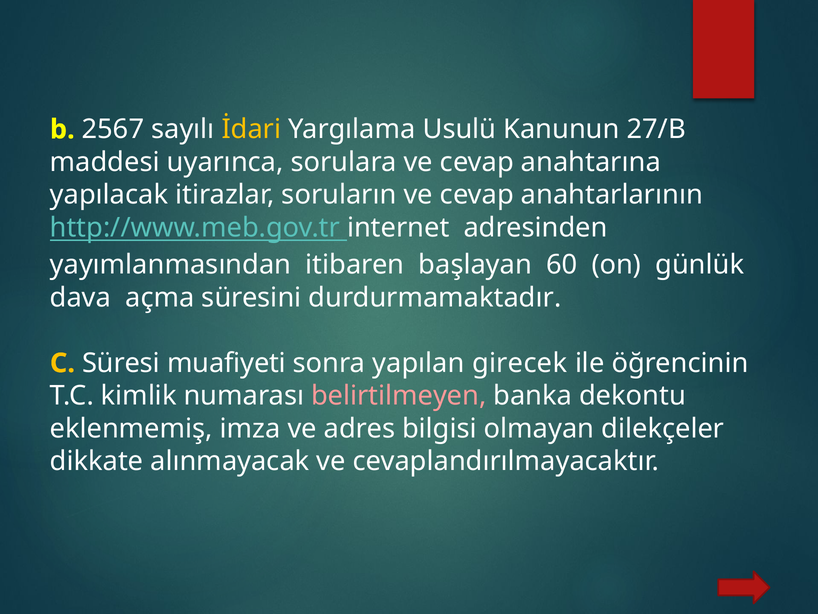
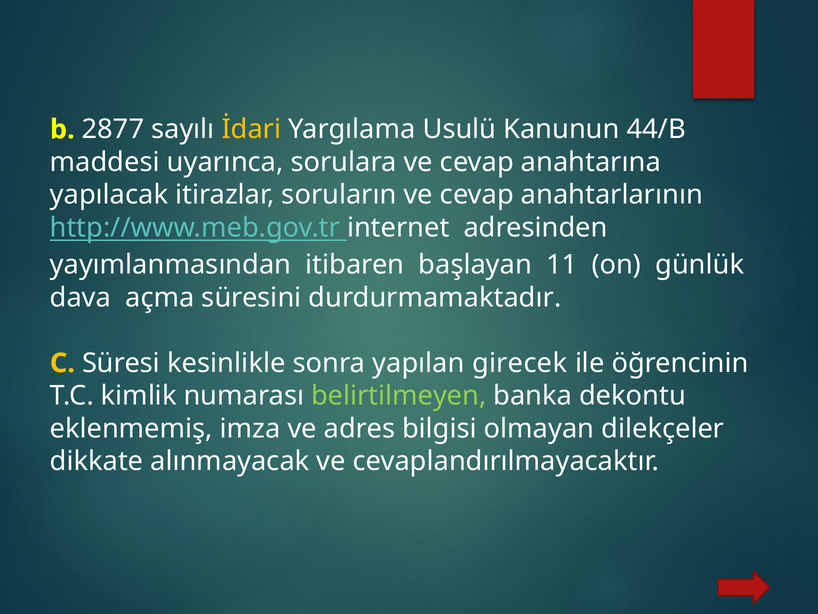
2567: 2567 -> 2877
27/B: 27/B -> 44/B
60: 60 -> 11
muafiyeti: muafiyeti -> kesinlikle
belirtilmeyen colour: pink -> light green
